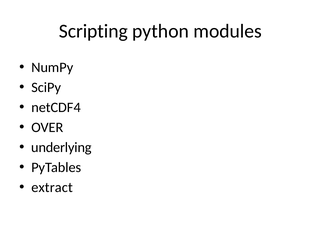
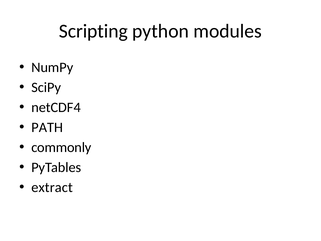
OVER: OVER -> PATH
underlying: underlying -> commonly
